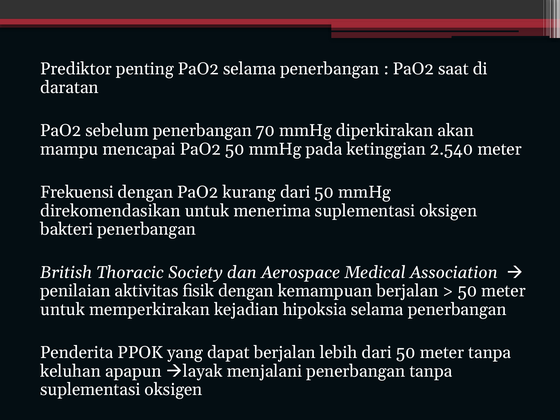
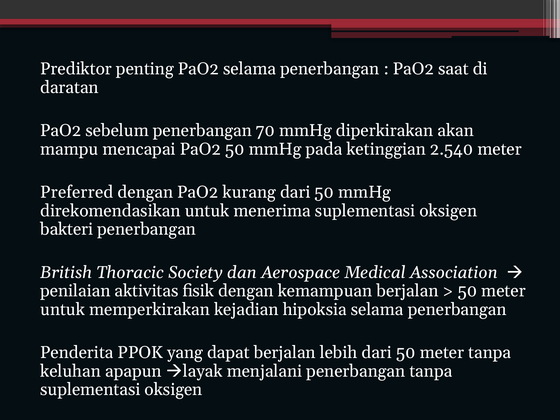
Frekuensi: Frekuensi -> Preferred
